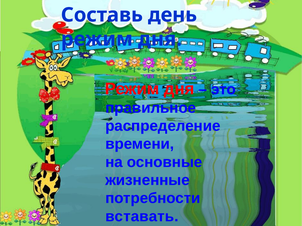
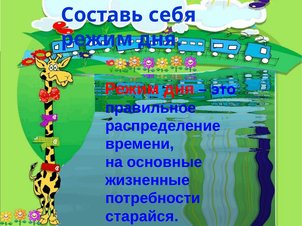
день: день -> себя
вставать: вставать -> старайся
